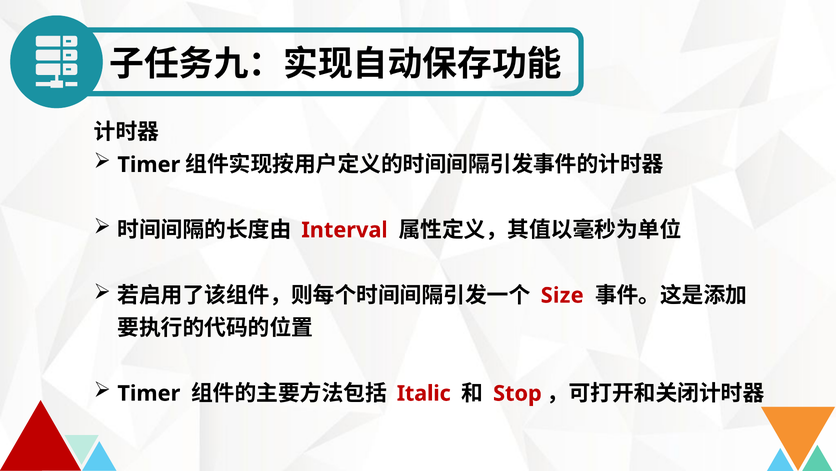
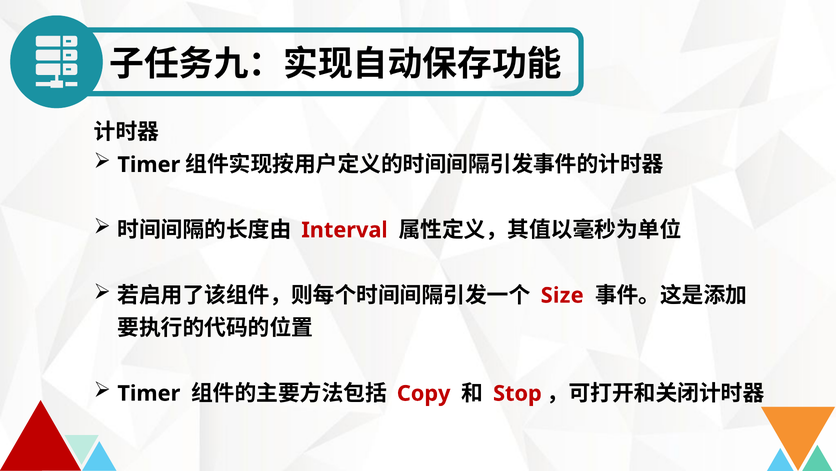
Italic: Italic -> Copy
